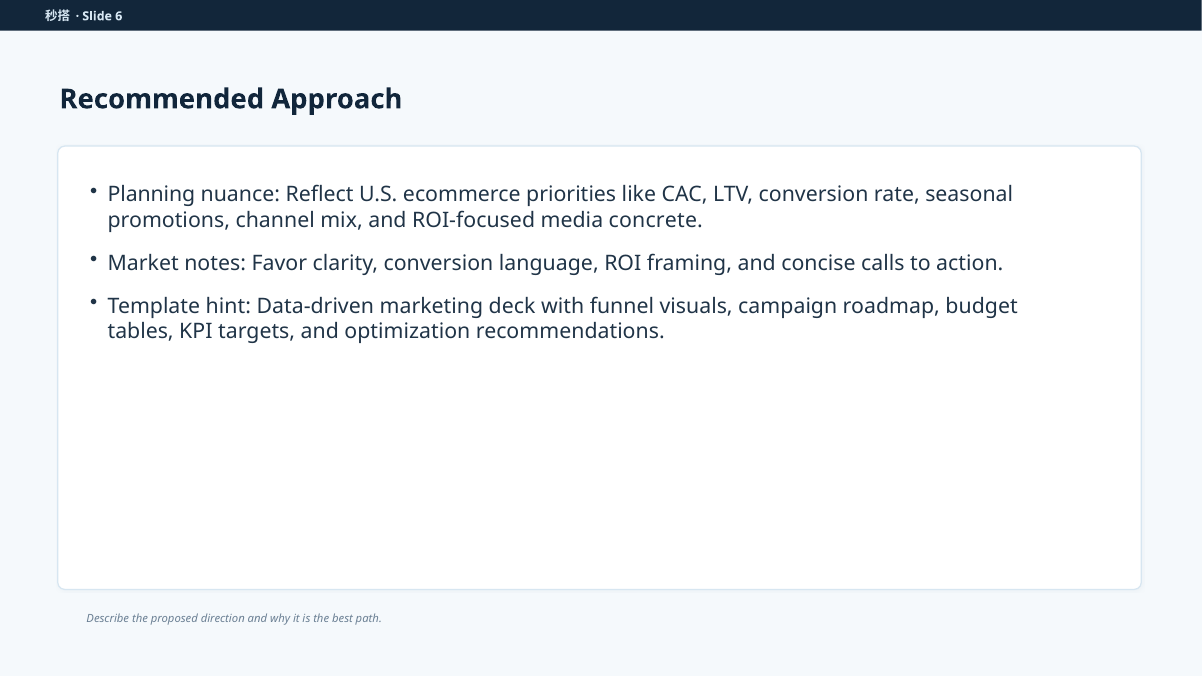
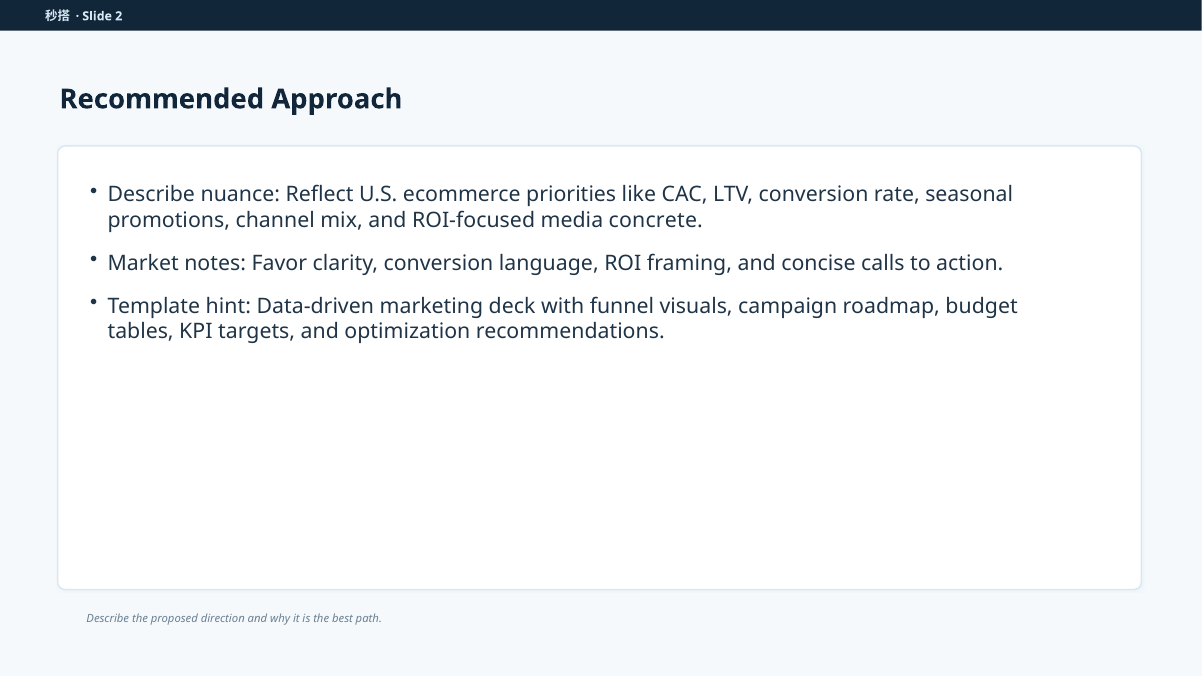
6: 6 -> 2
Planning at (151, 195): Planning -> Describe
